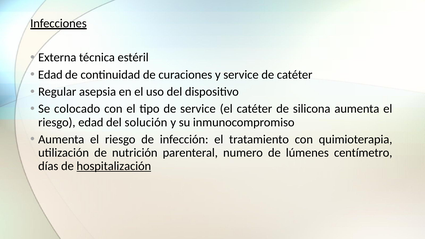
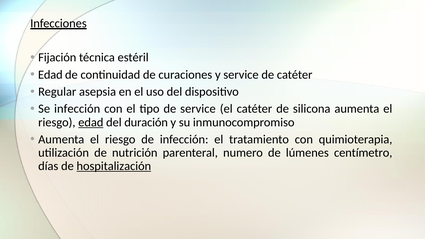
Externa: Externa -> Fijación
Se colocado: colocado -> infección
edad at (91, 122) underline: none -> present
solución: solución -> duración
